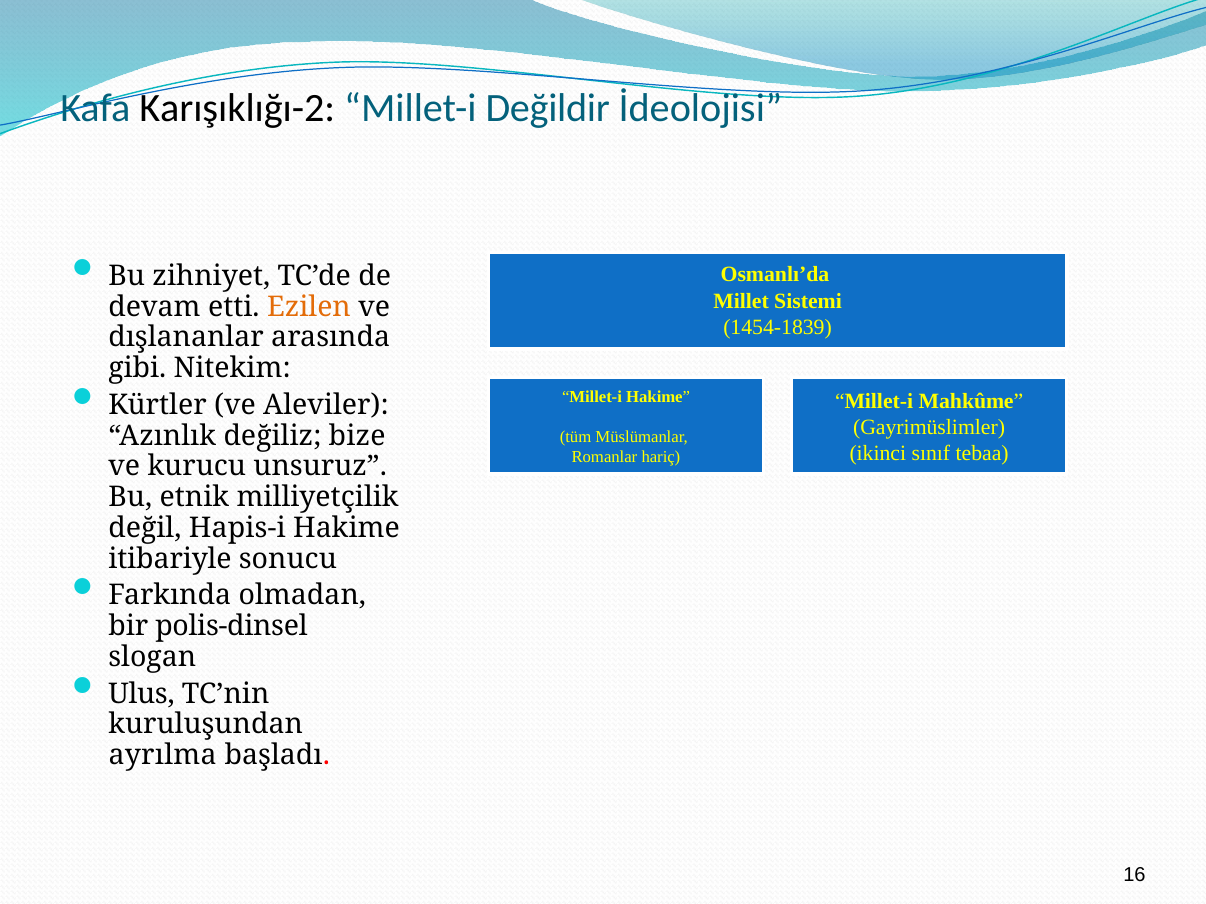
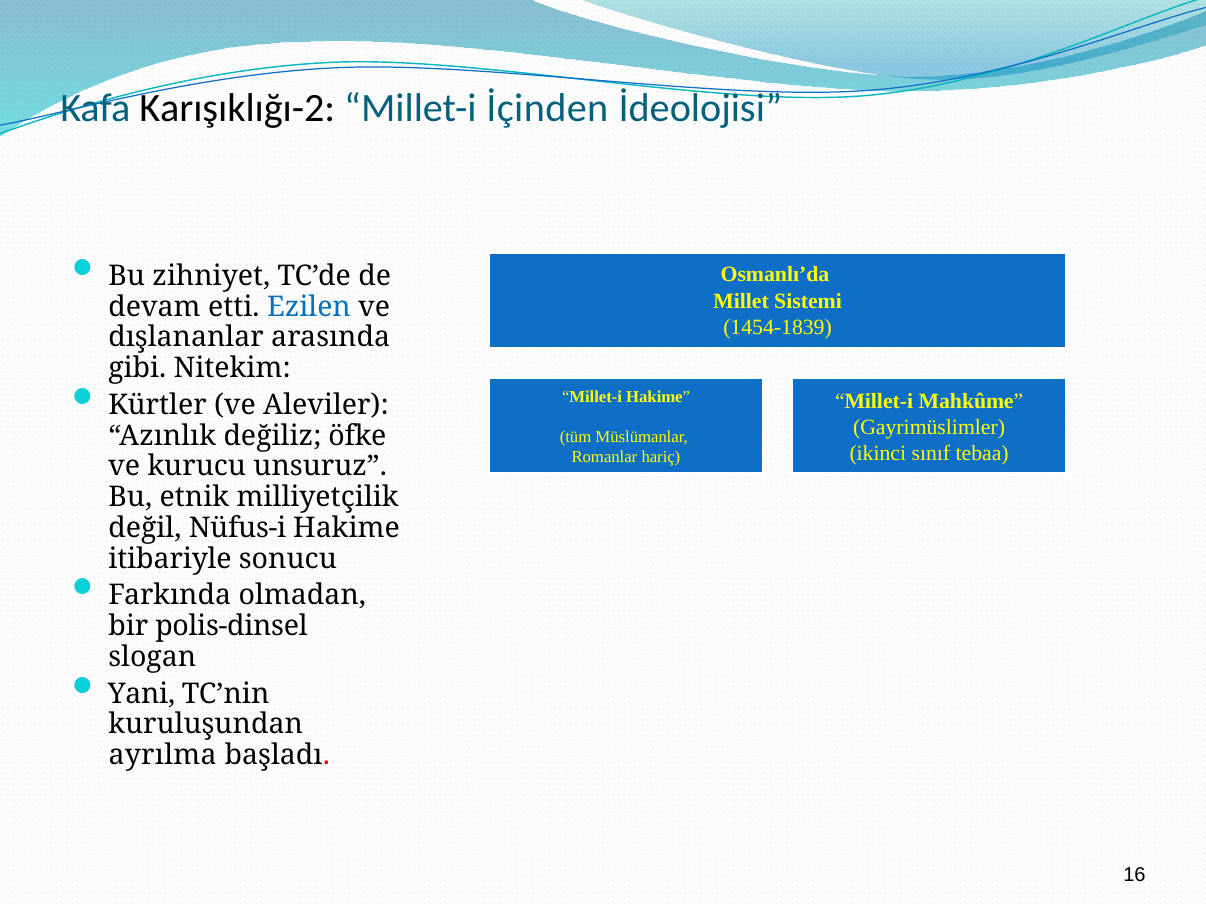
Değildir: Değildir -> İçinden
Ezilen colour: orange -> blue
bize: bize -> öfke
Hapis-i: Hapis-i -> Nüfus-i
Ulus: Ulus -> Yani
